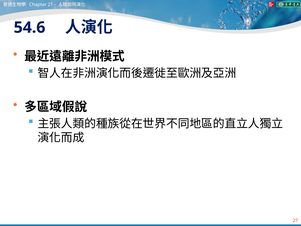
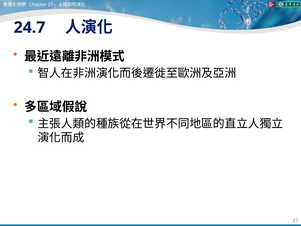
54.6: 54.6 -> 24.7
